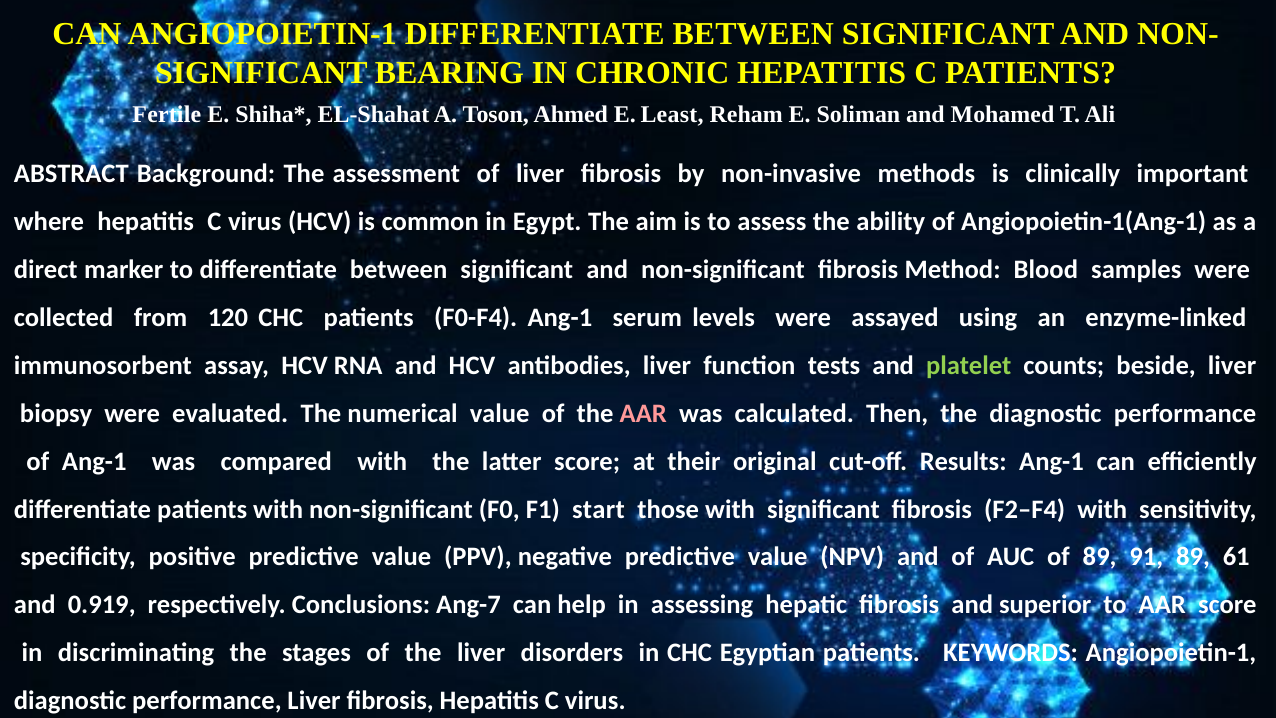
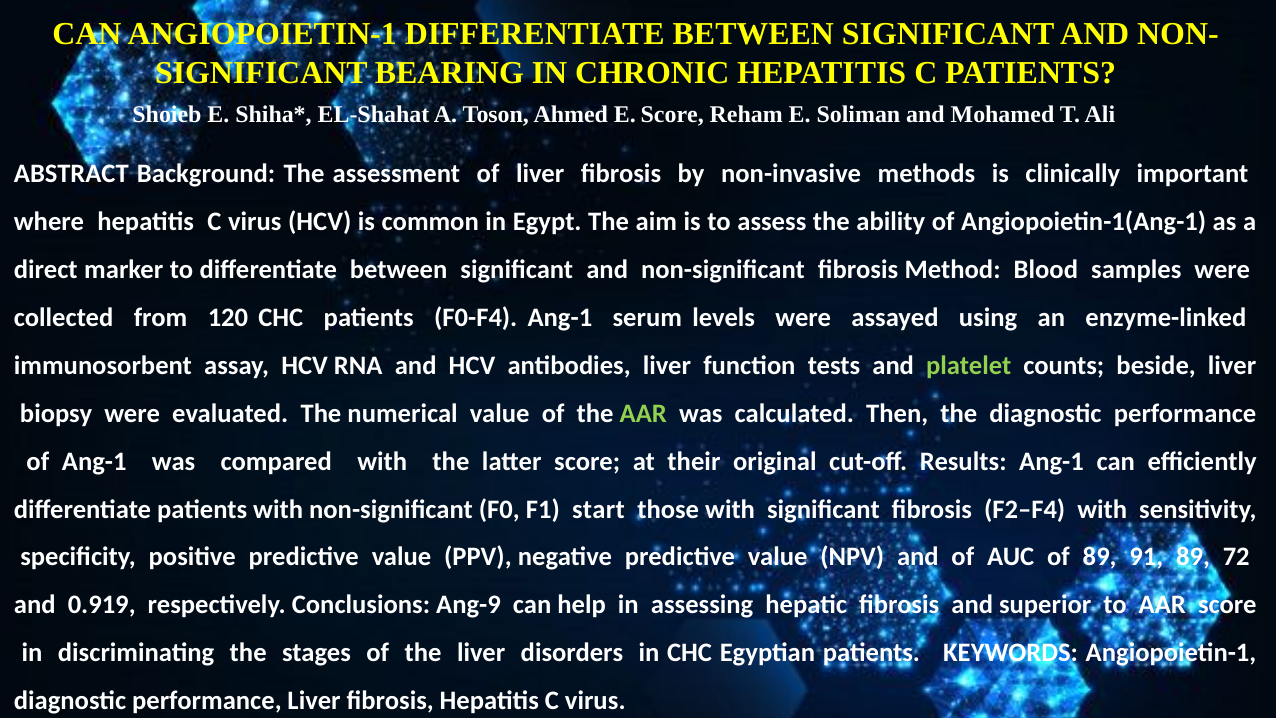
Fertile: Fertile -> Shoieb
E Least: Least -> Score
AAR at (643, 413) colour: pink -> light green
61: 61 -> 72
Ang-7: Ang-7 -> Ang-9
